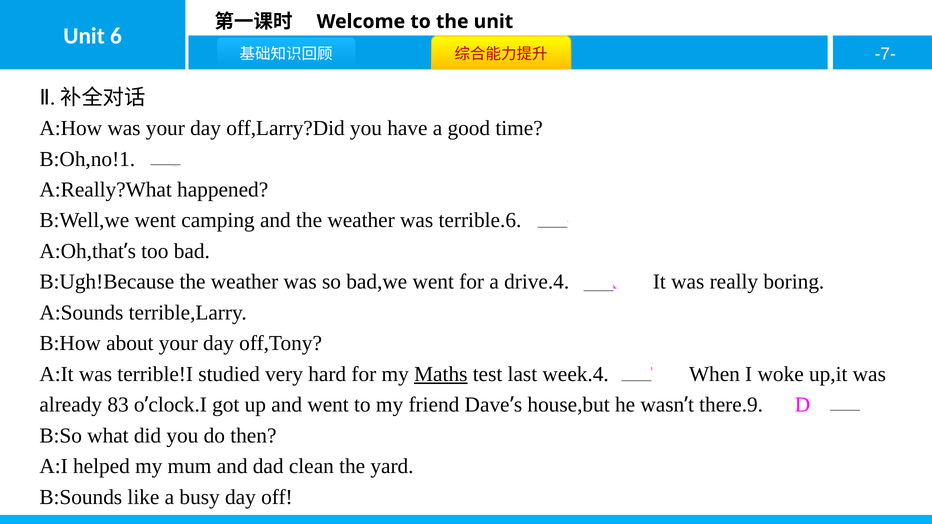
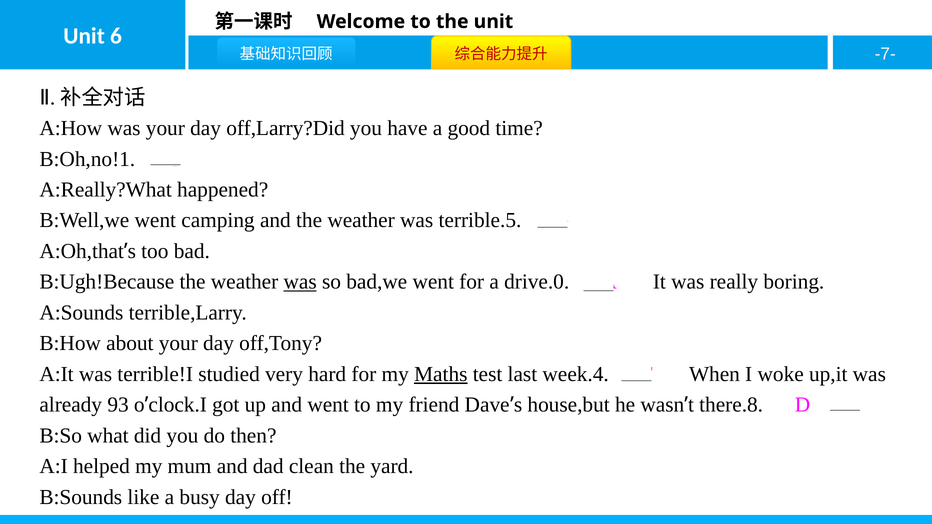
terrible.6: terrible.6 -> terrible.5
was at (300, 282) underline: none -> present
drive.4: drive.4 -> drive.0
83: 83 -> 93
there.9: there.9 -> there.8
